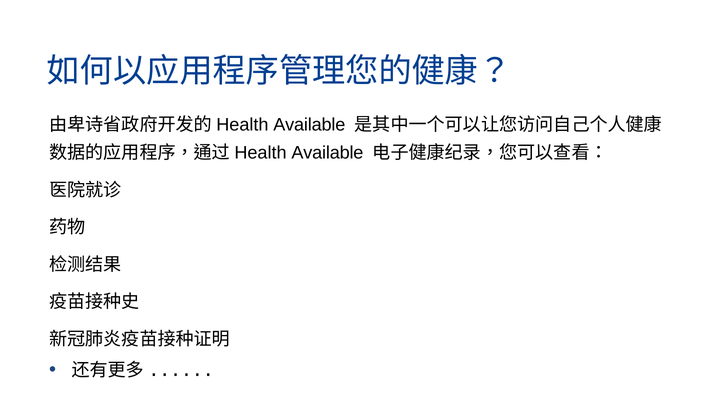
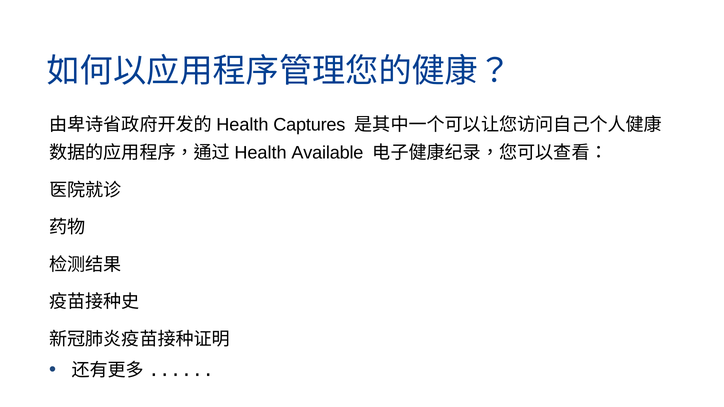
Available at (309, 125): Available -> Captures
